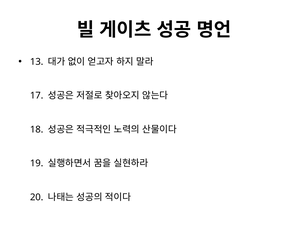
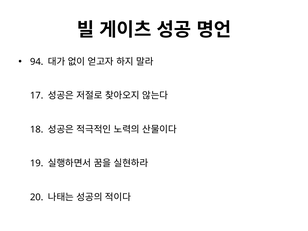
13: 13 -> 94
